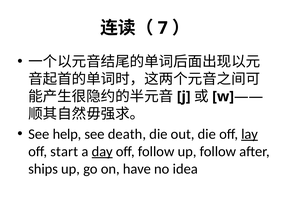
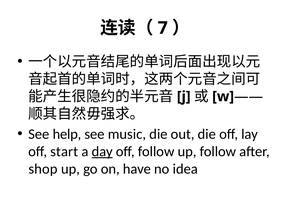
death: death -> music
lay underline: present -> none
ships: ships -> shop
